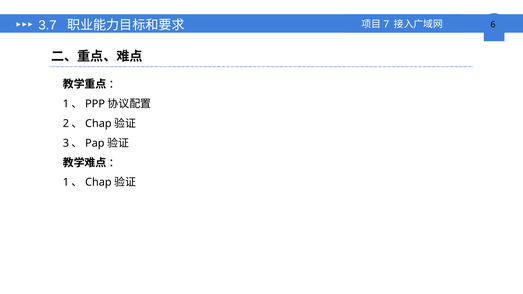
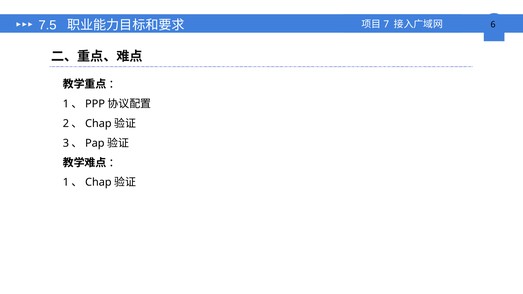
3.7: 3.7 -> 7.5
